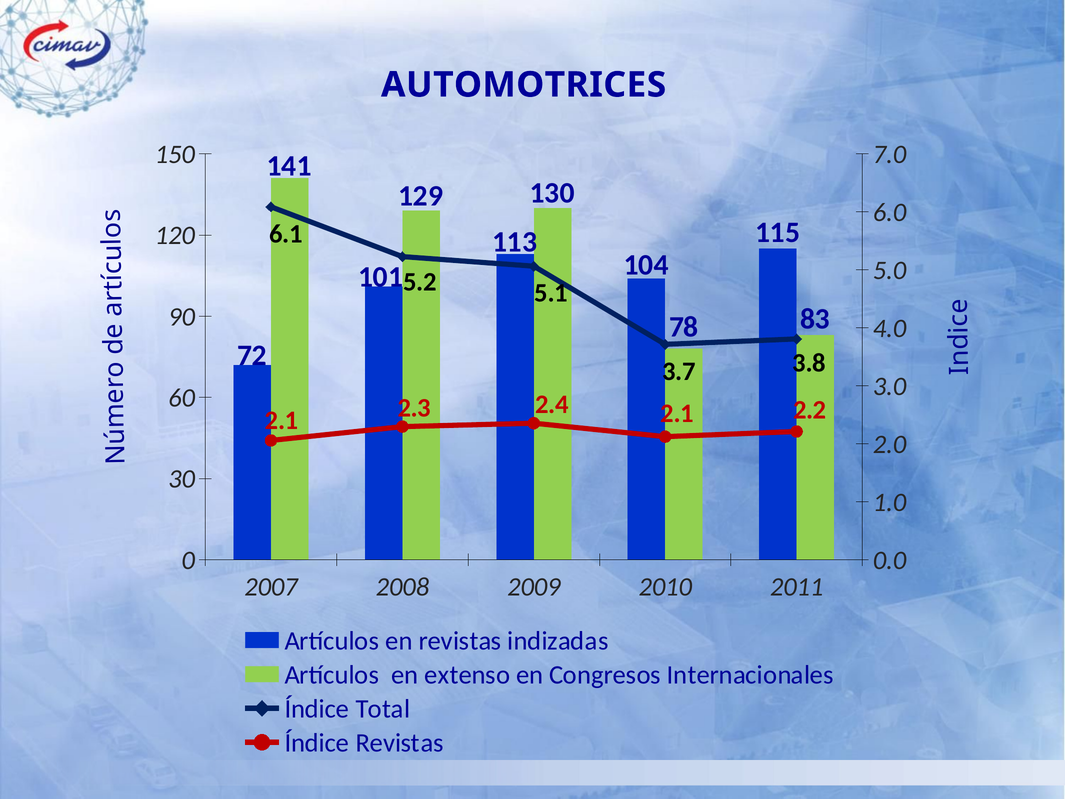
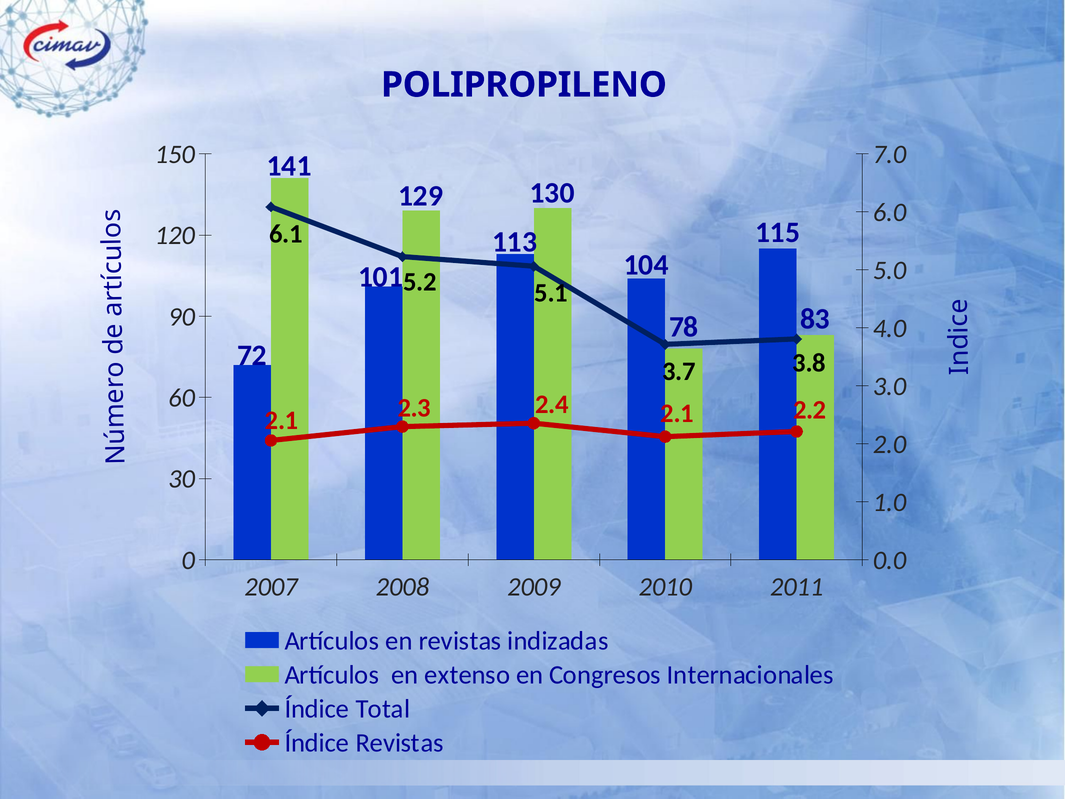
AUTOMOTRICES: AUTOMOTRICES -> POLIPROPILENO
